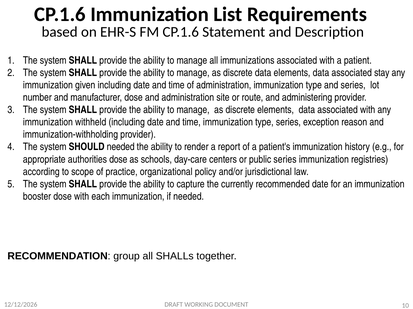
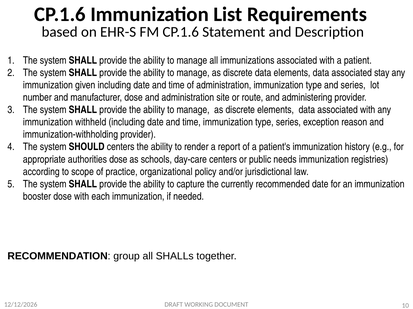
SHOULD needed: needed -> centers
public series: series -> needs
